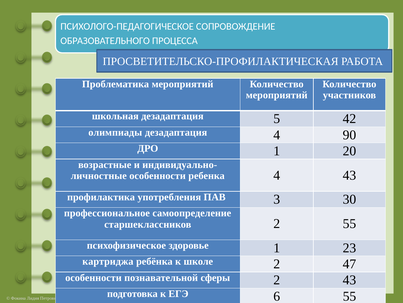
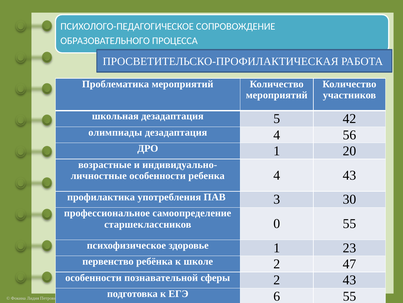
90: 90 -> 56
старшеклассников 2: 2 -> 0
картриджа: картриджа -> первенство
